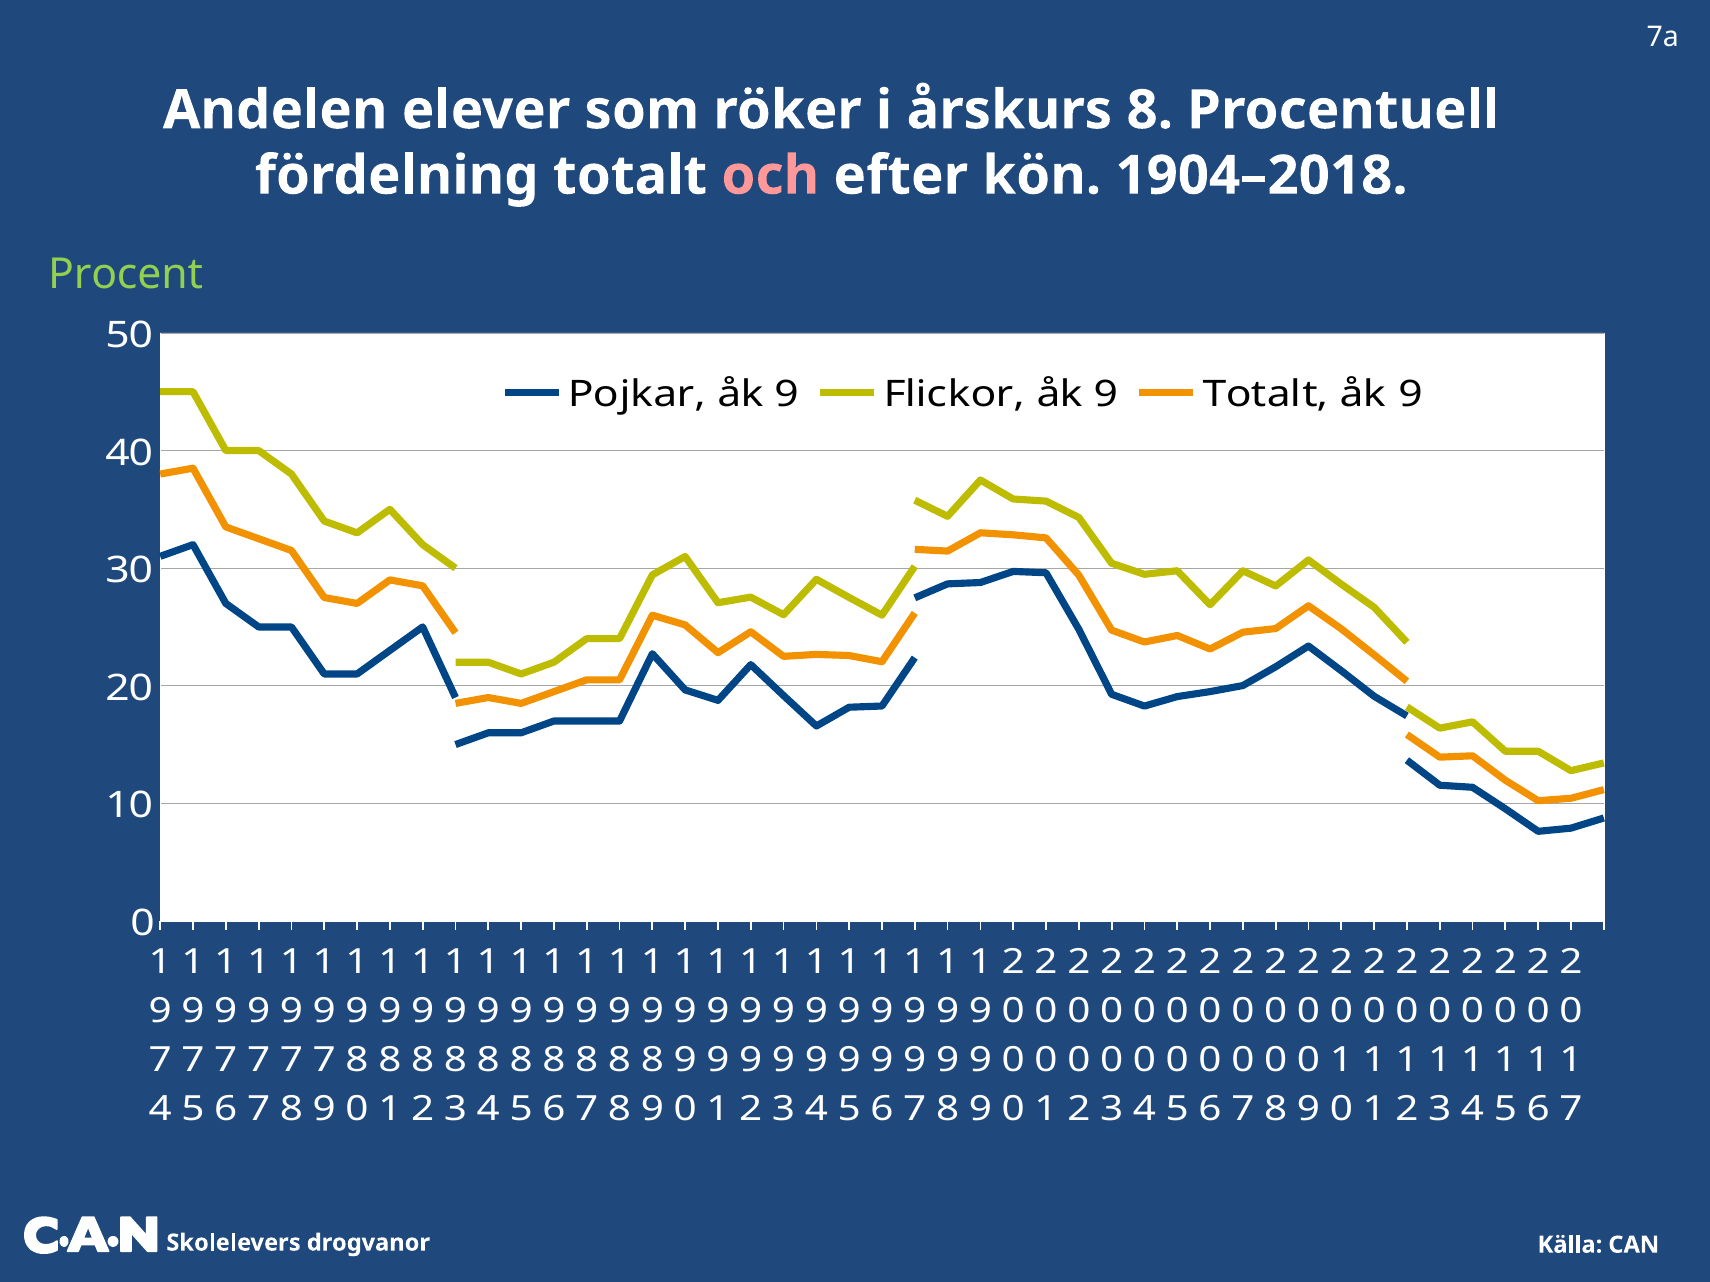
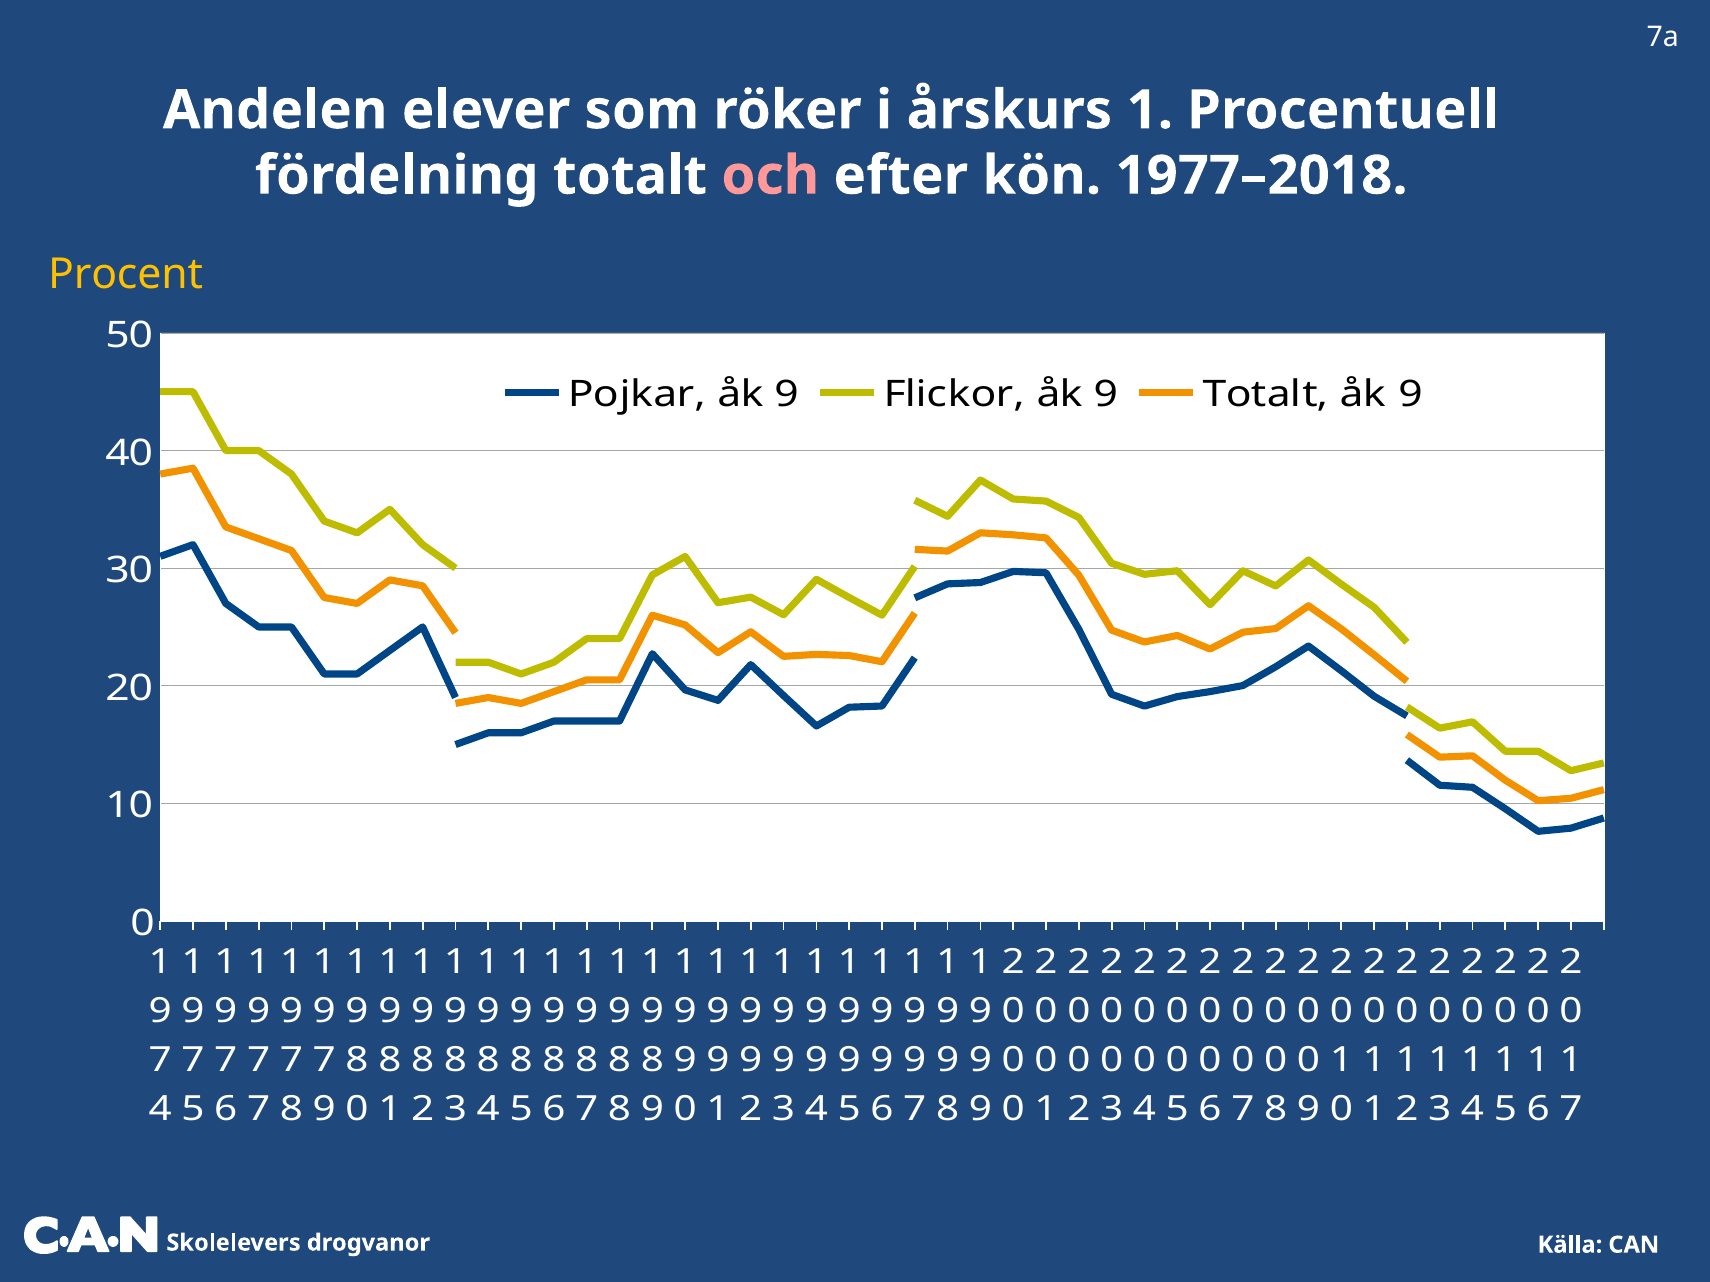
årskurs 8: 8 -> 1
1904–2018: 1904–2018 -> 1977–2018
Procent colour: light green -> yellow
